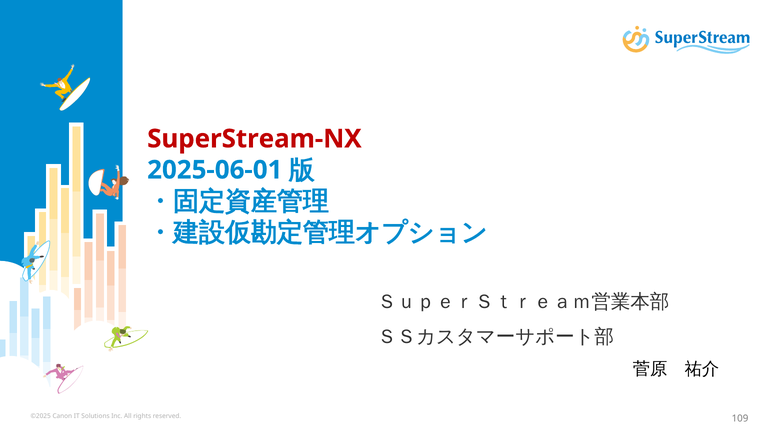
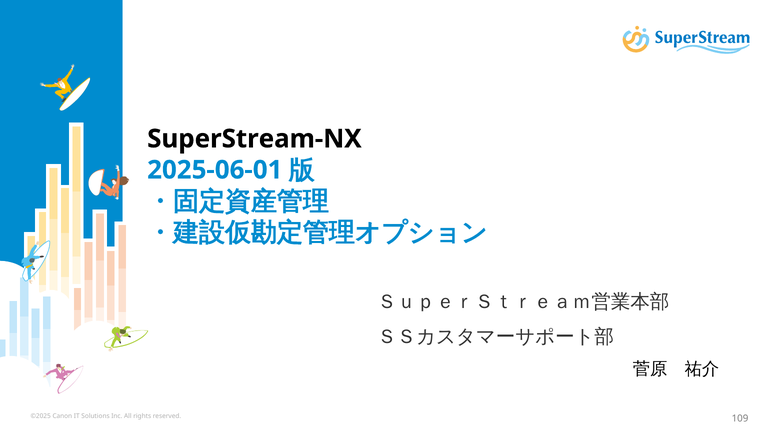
SuperStream-NX colour: red -> black
